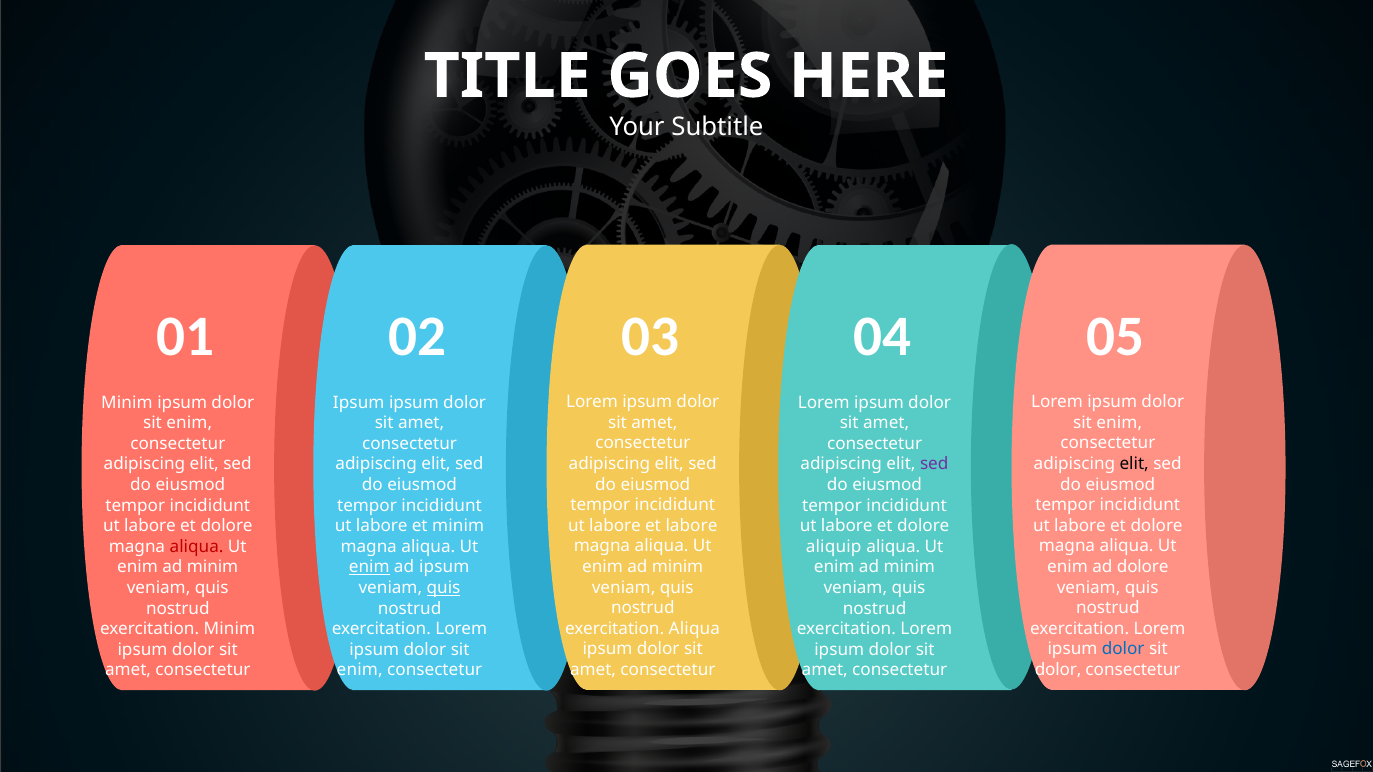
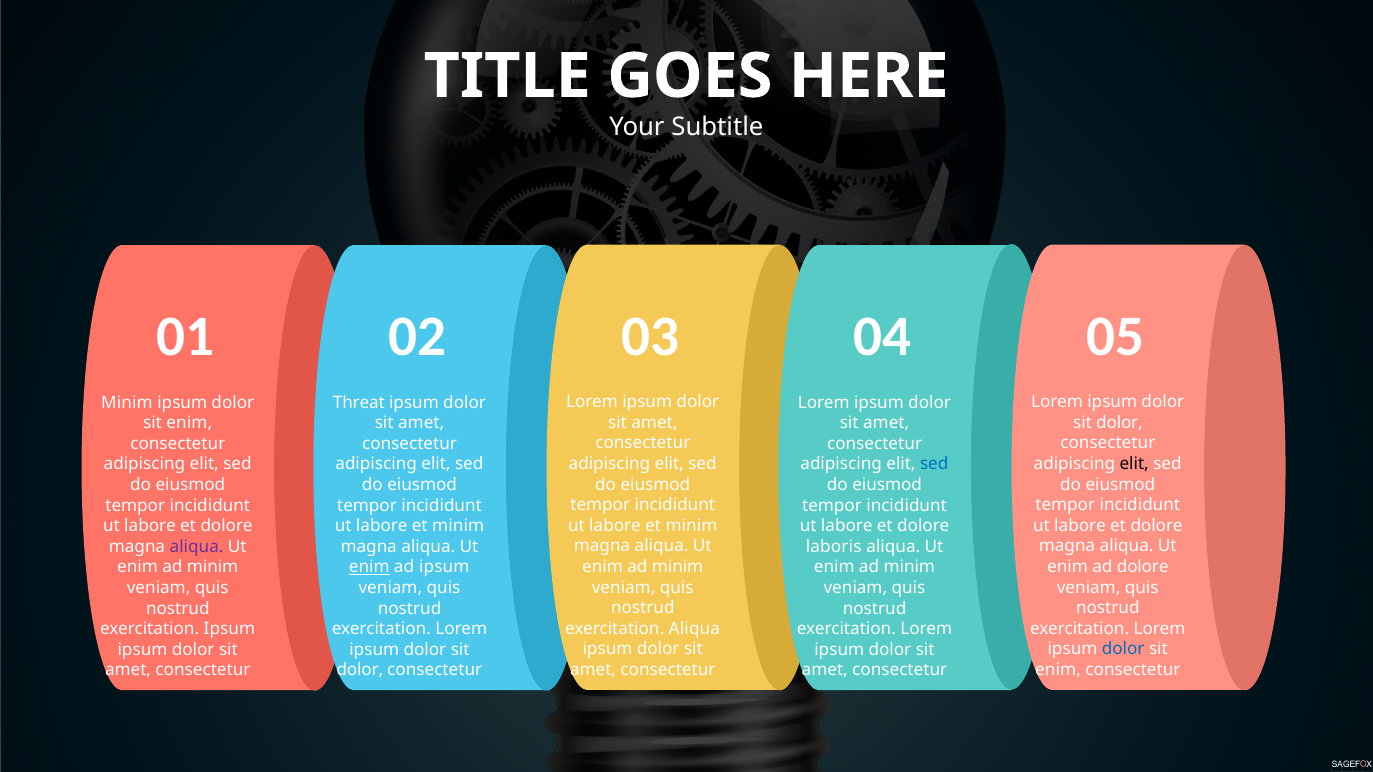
Ipsum at (359, 403): Ipsum -> Threat
enim at (1119, 423): enim -> dolor
sed at (934, 464) colour: purple -> blue
labore at (691, 526): labore -> minim
aliqua at (197, 547) colour: red -> purple
aliquip: aliquip -> laboris
quis at (444, 588) underline: present -> none
exercitation Minim: Minim -> Ipsum
dolor at (1058, 670): dolor -> enim
enim at (360, 670): enim -> dolor
